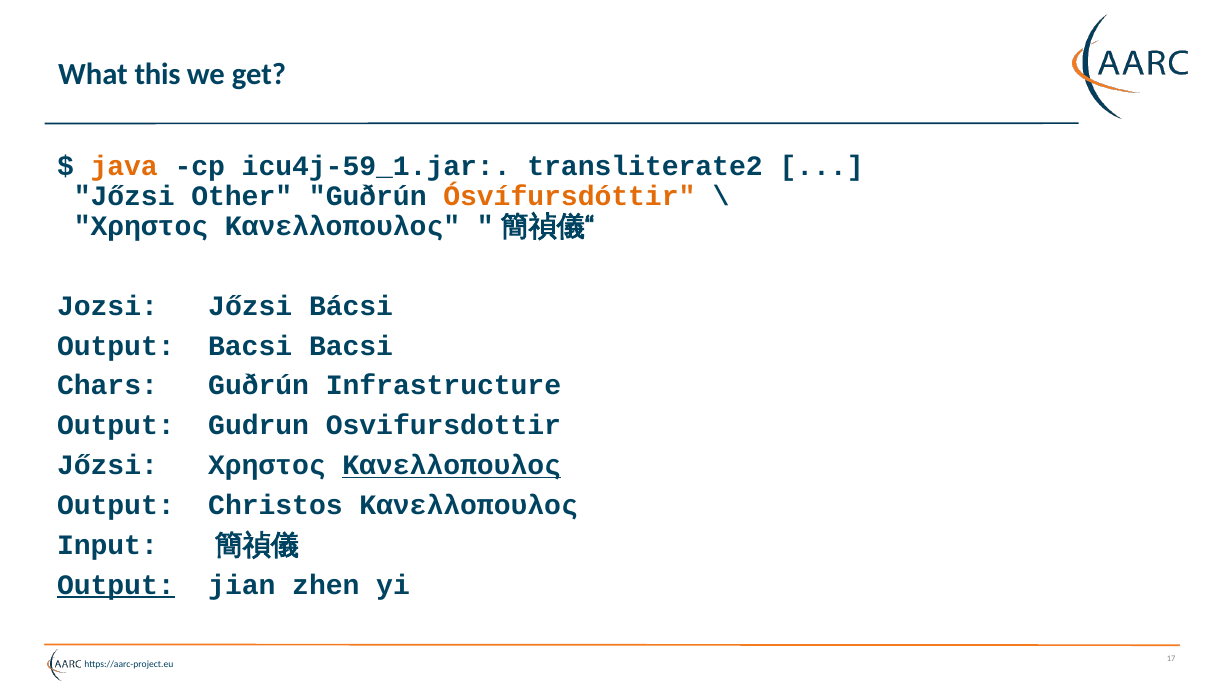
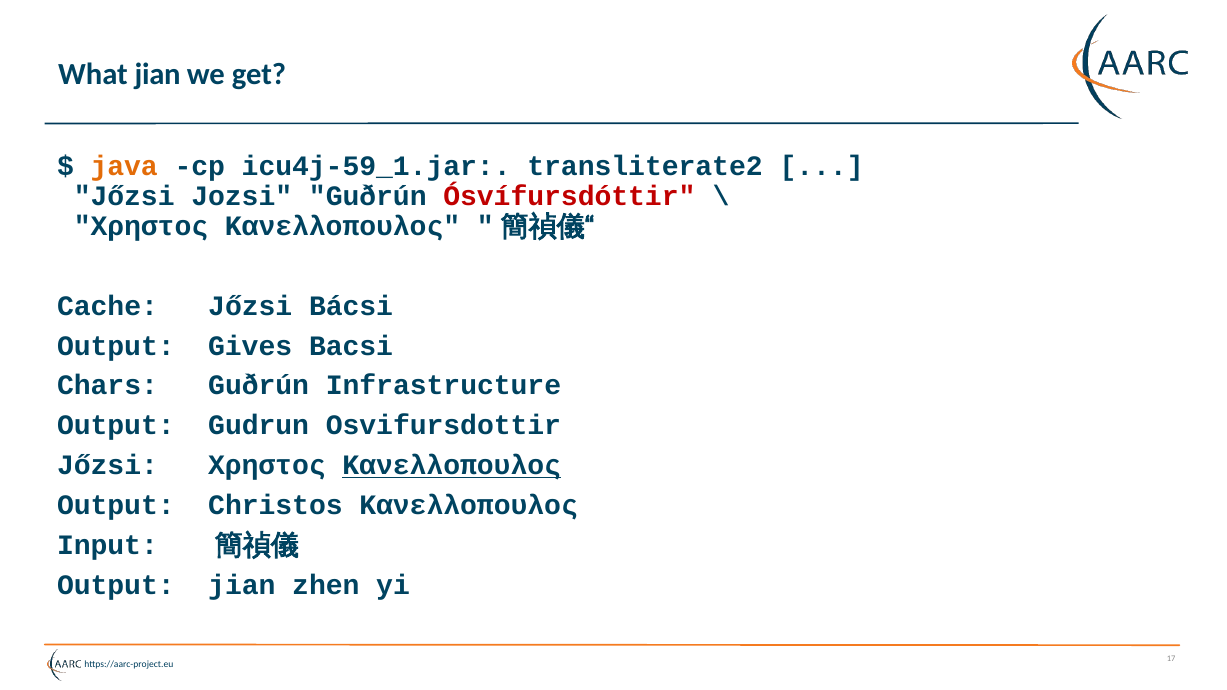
What this: this -> jian
Other: Other -> Jozsi
Ósvífursdóttir colour: orange -> red
Jozsi: Jozsi -> Cache
Output Bacsi: Bacsi -> Gives
Output at (116, 585) underline: present -> none
